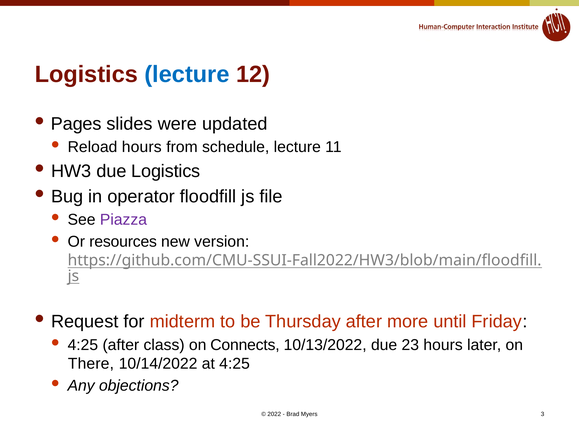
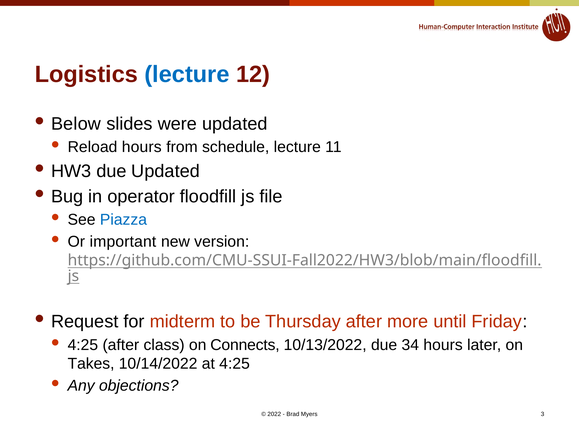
Pages: Pages -> Below
due Logistics: Logistics -> Updated
Piazza colour: purple -> blue
resources: resources -> important
23: 23 -> 34
There: There -> Takes
